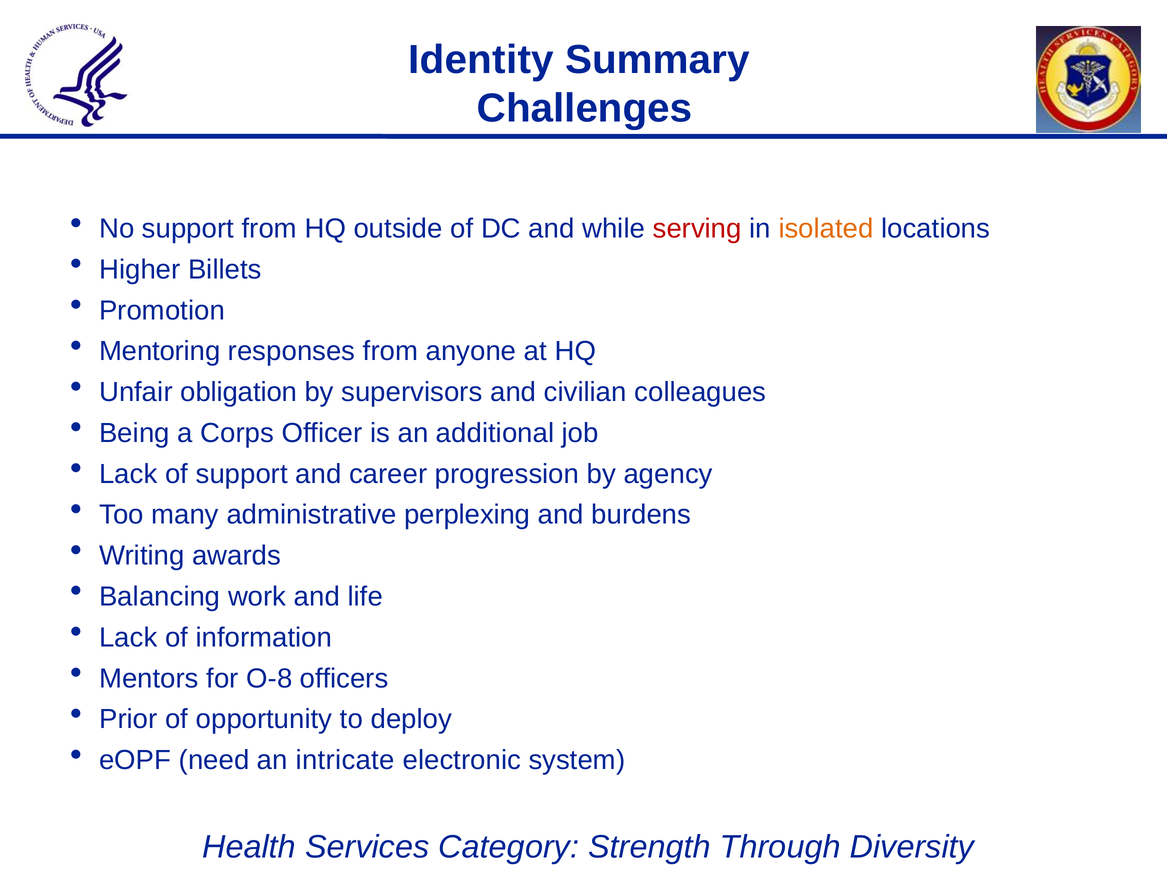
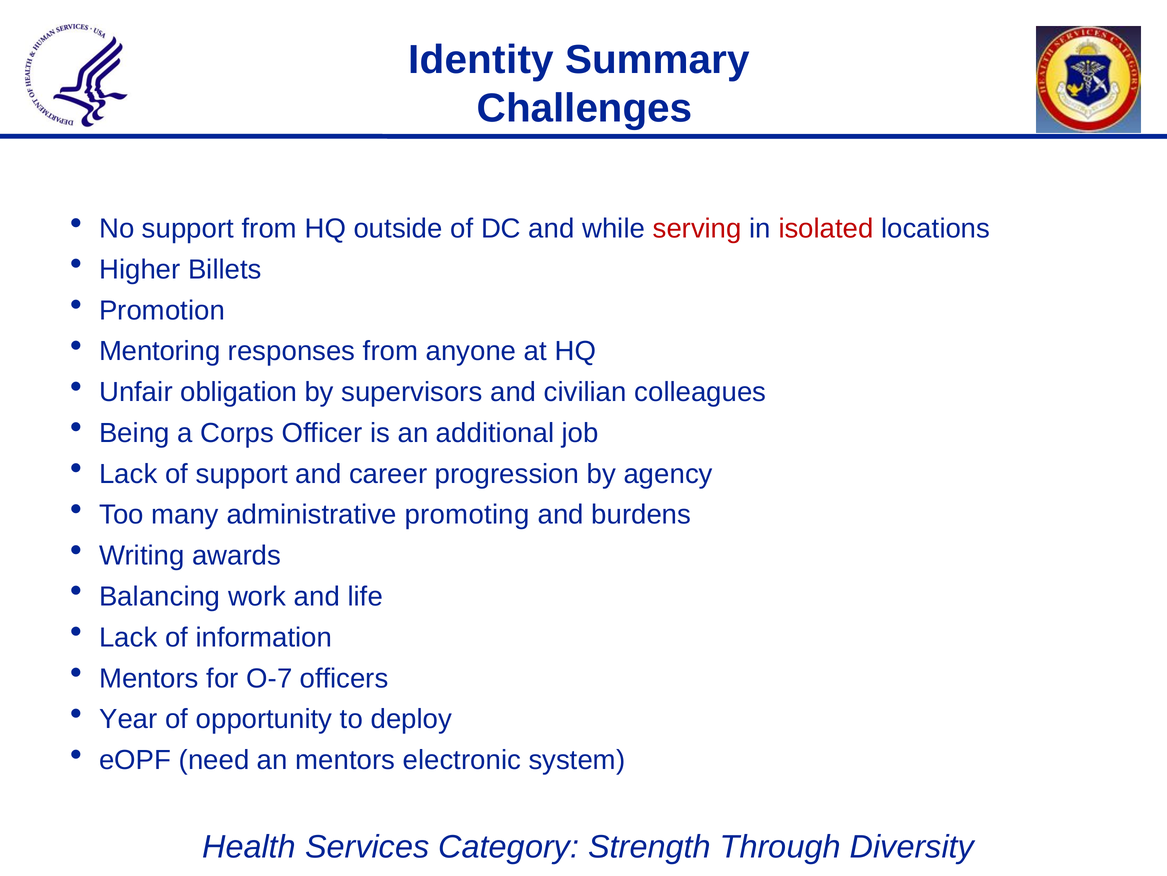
isolated colour: orange -> red
perplexing: perplexing -> promoting
O-8: O-8 -> O-7
Prior: Prior -> Year
an intricate: intricate -> mentors
